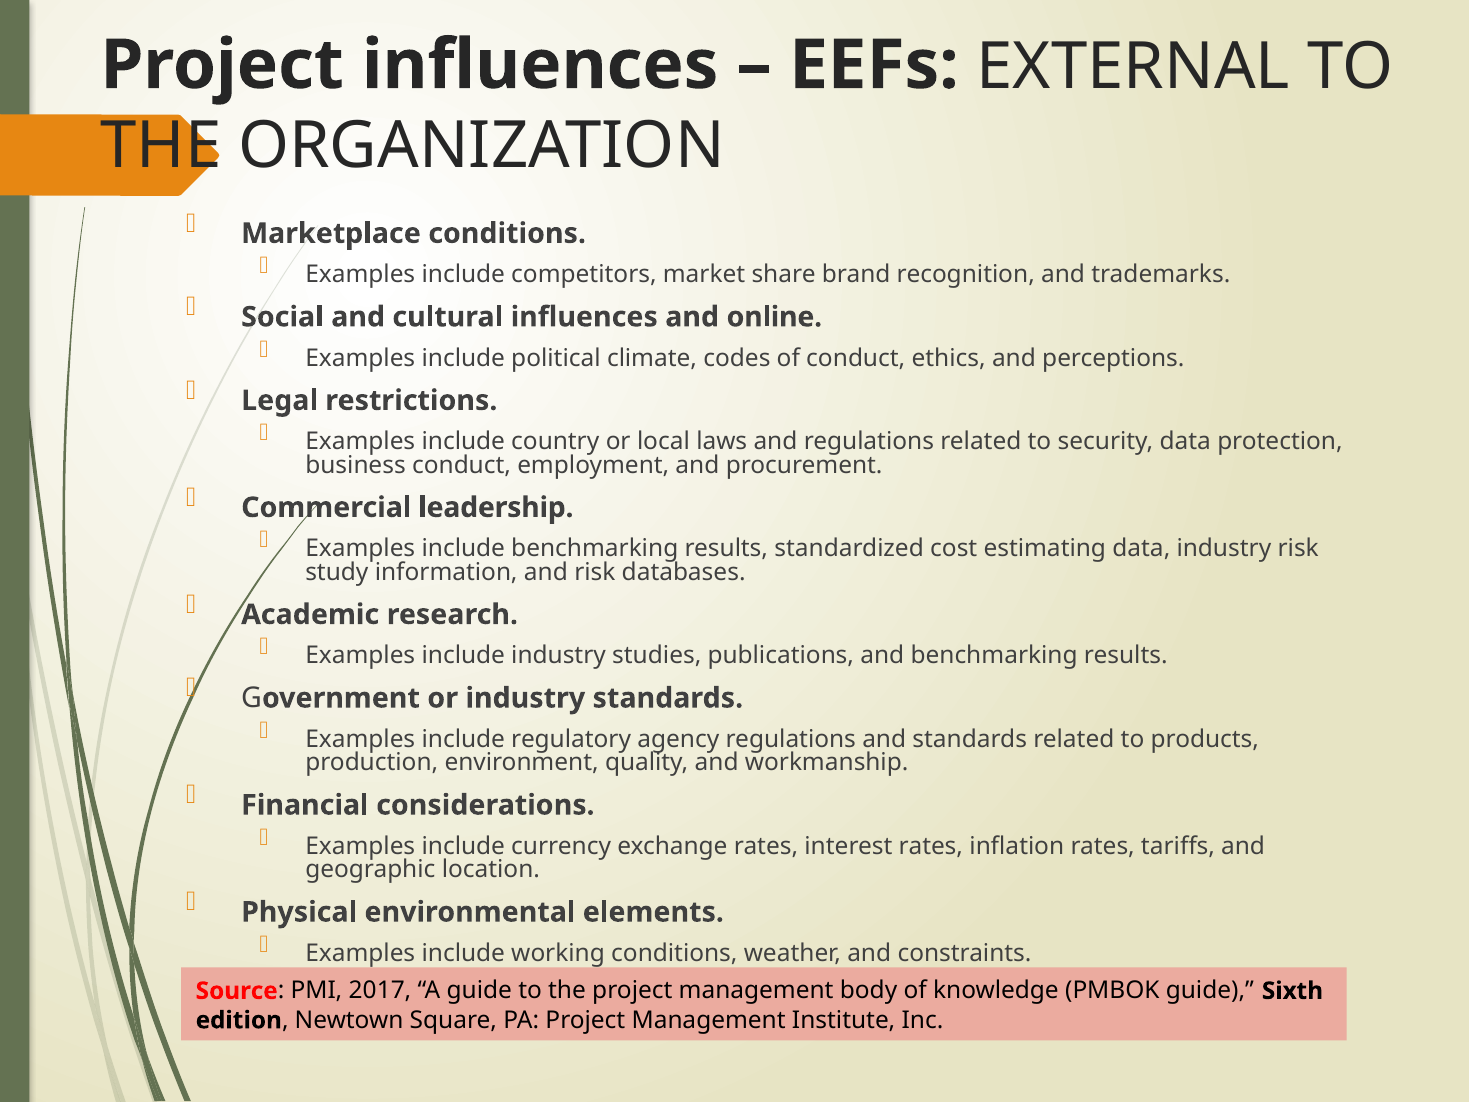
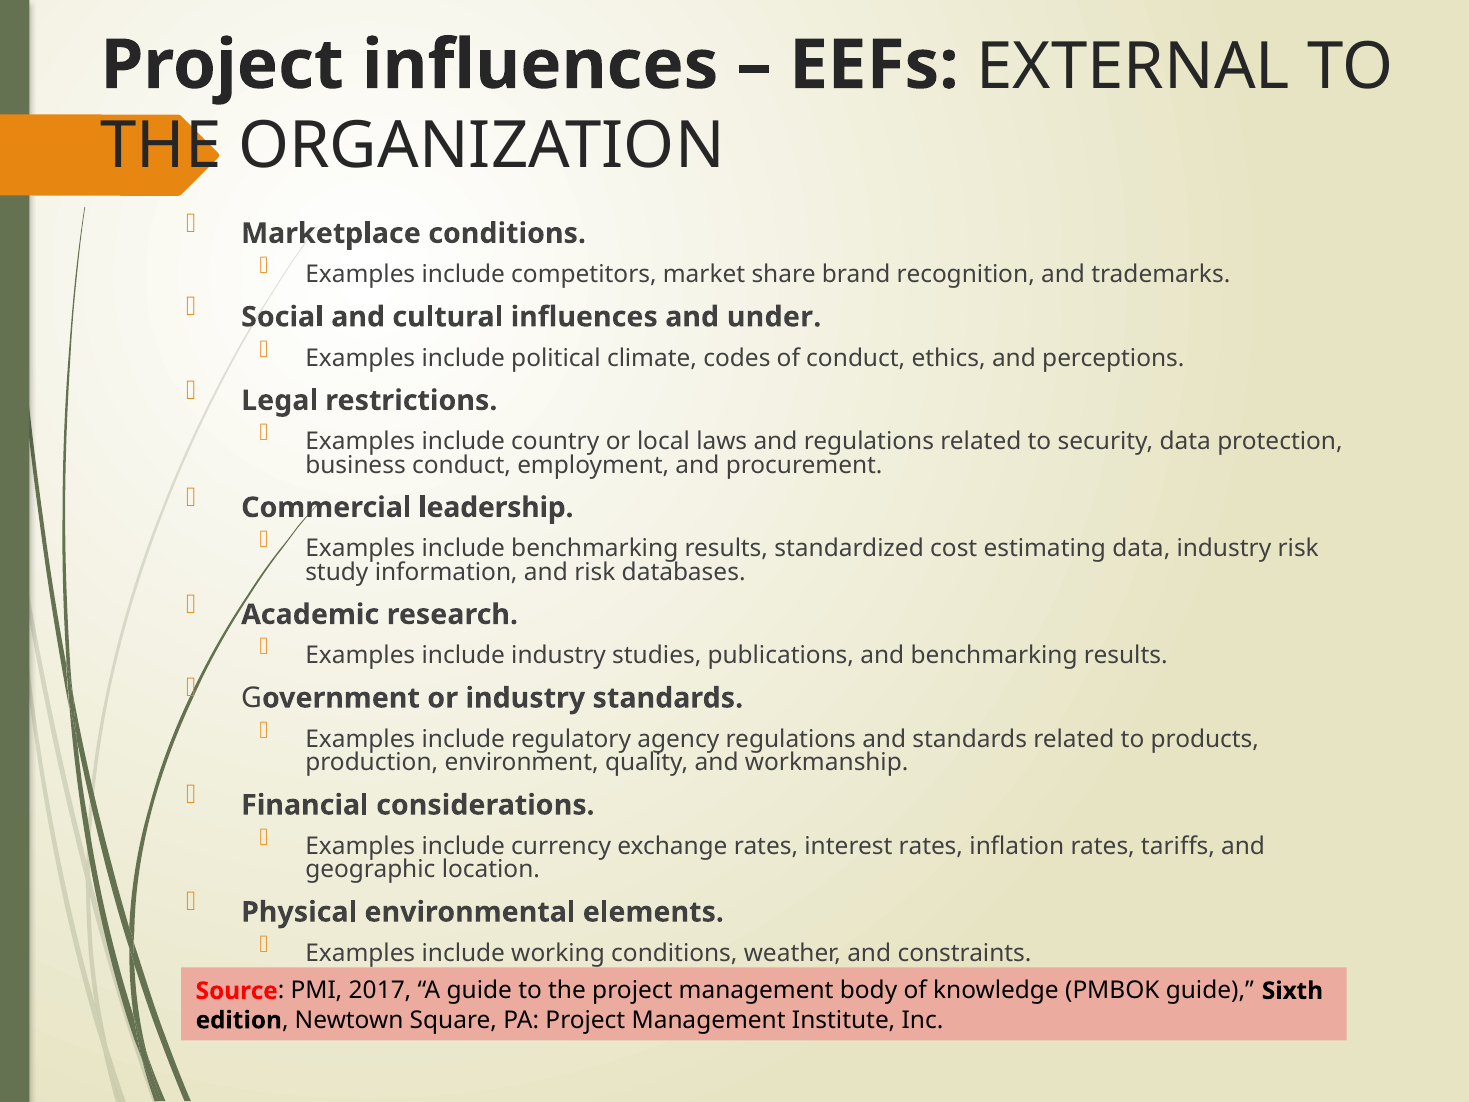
online: online -> under
